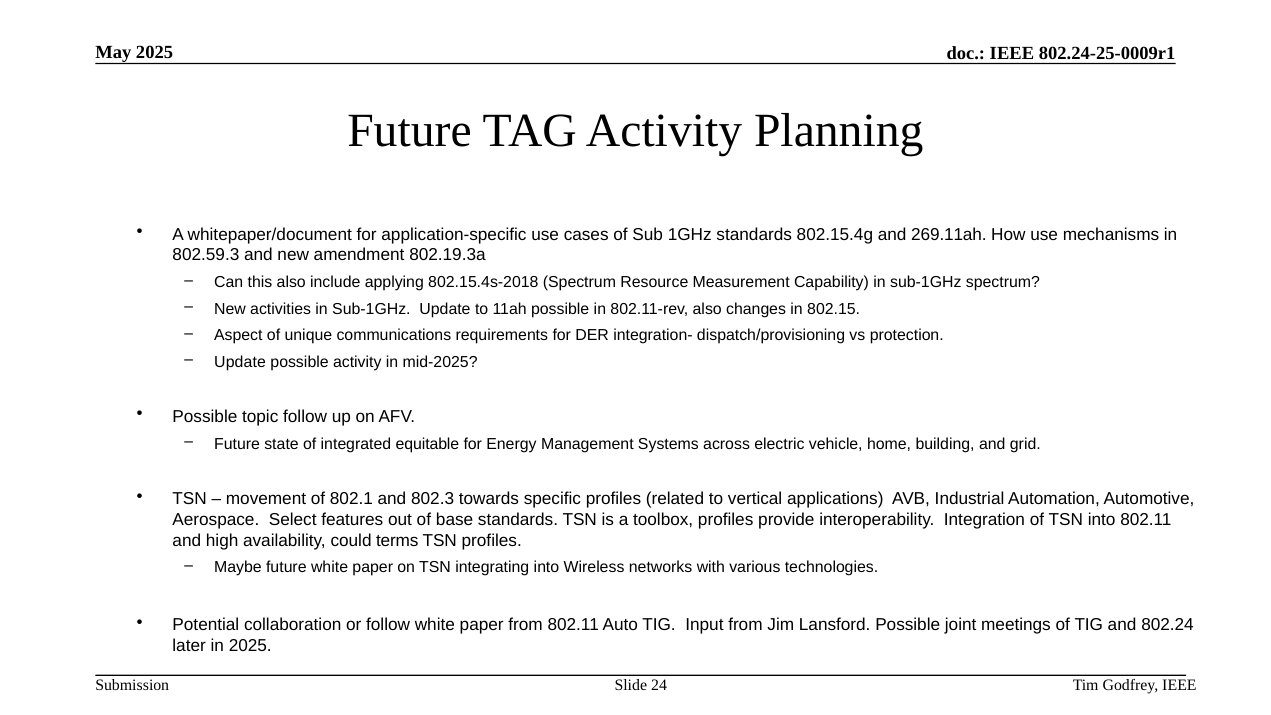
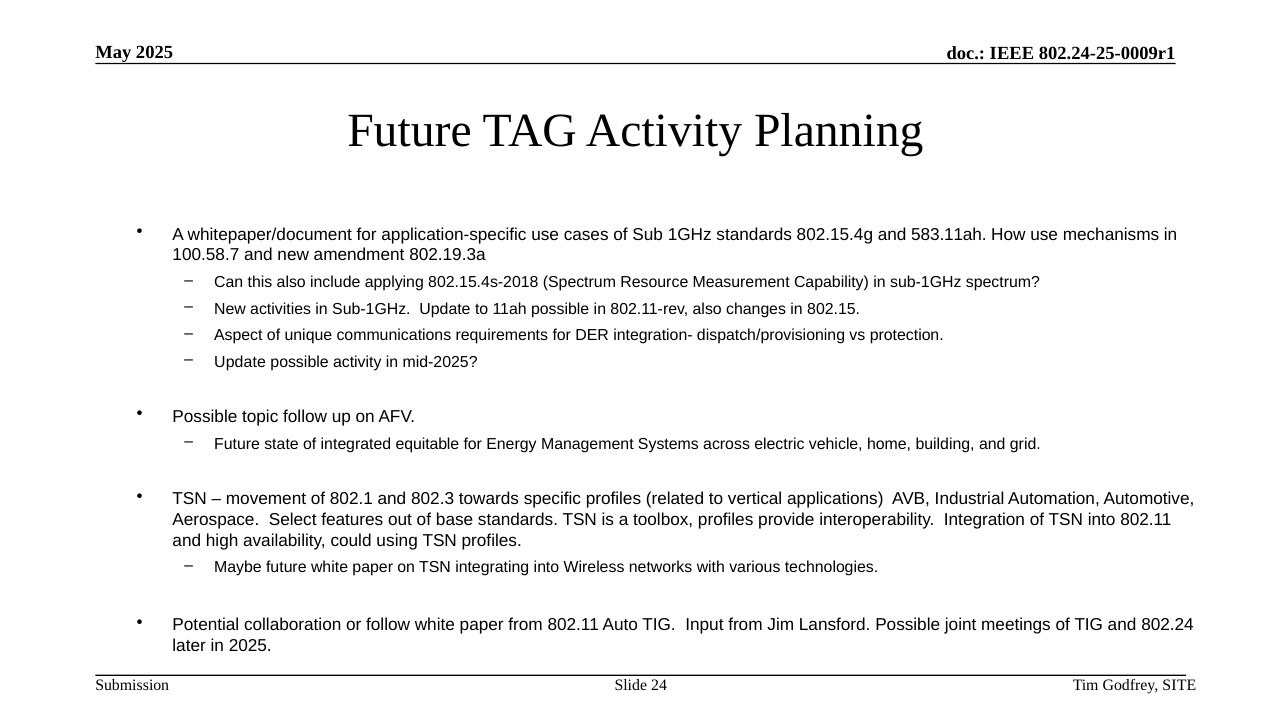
269.11ah: 269.11ah -> 583.11ah
802.59.3: 802.59.3 -> 100.58.7
terms: terms -> using
Godfrey IEEE: IEEE -> SITE
